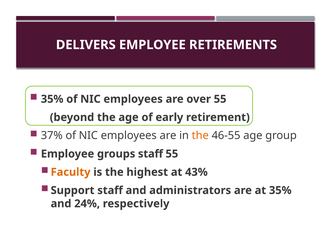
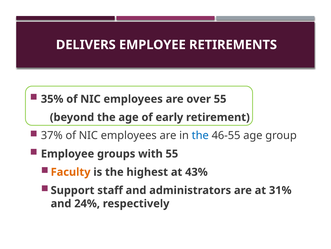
the at (200, 135) colour: orange -> blue
groups staff: staff -> with
at 35%: 35% -> 31%
